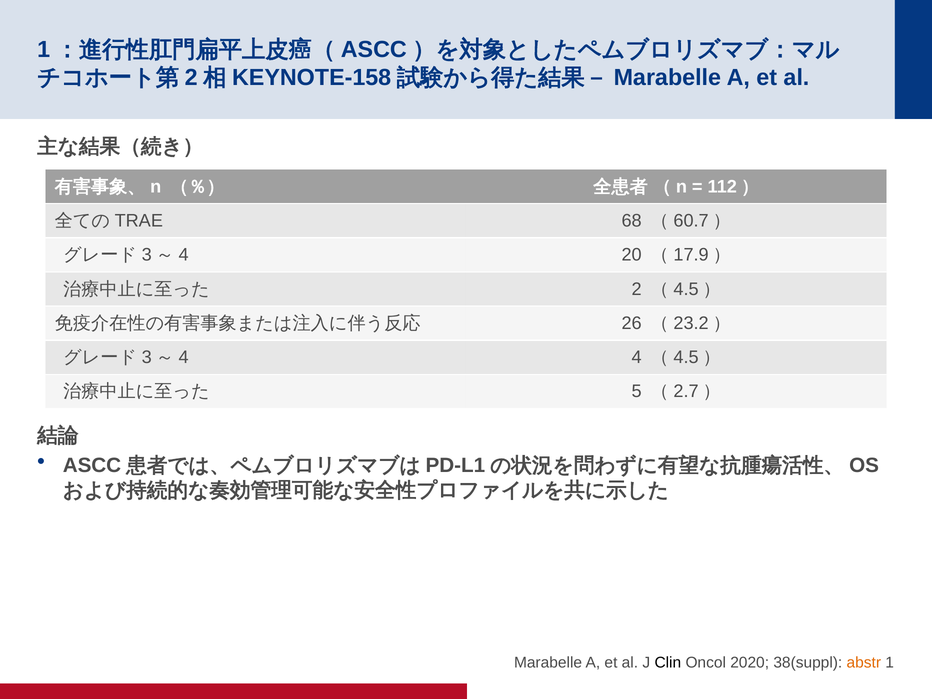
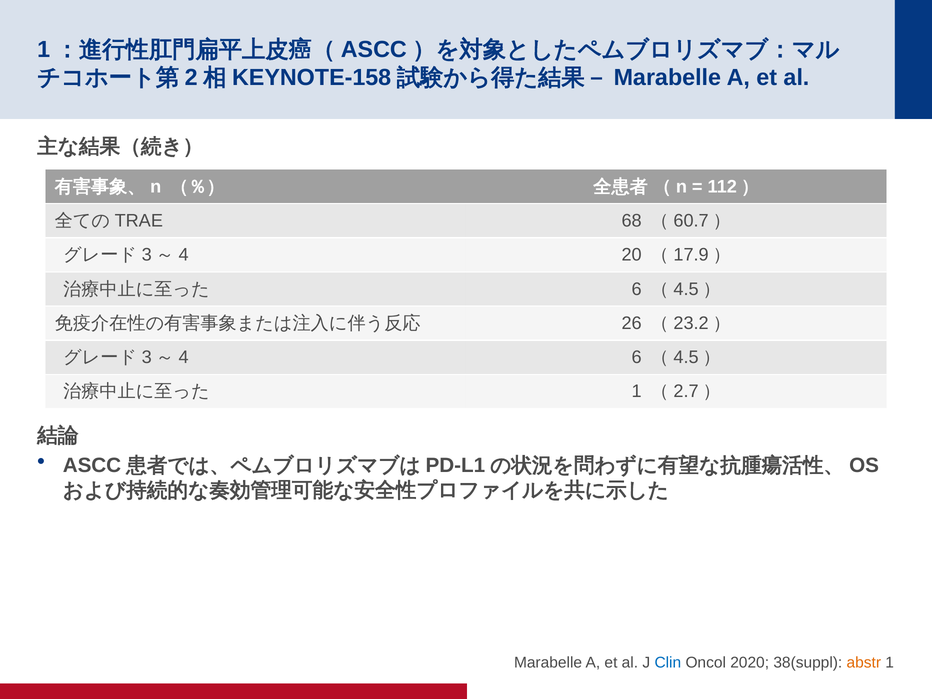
2 at (637, 289): 2 -> 6
4 at (637, 357): 4 -> 6
5 at (637, 392): 5 -> 1
Clin colour: black -> blue
